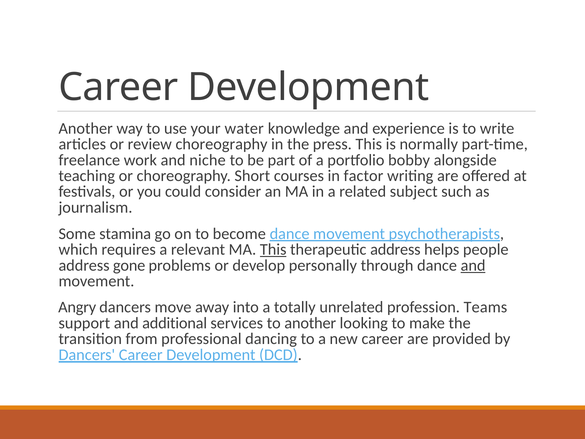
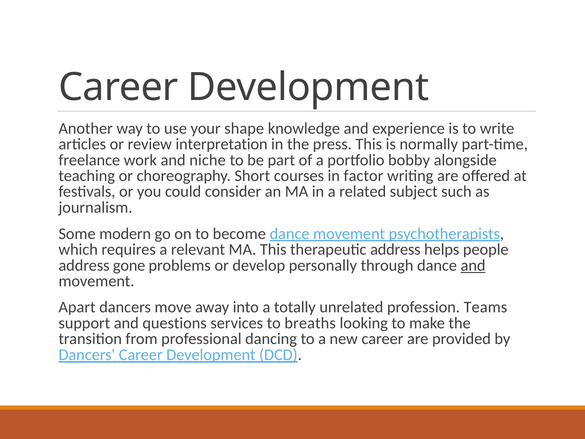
water: water -> shape
review choreography: choreography -> interpretation
stamina: stamina -> modern
This at (273, 249) underline: present -> none
Angry: Angry -> Apart
additional: additional -> questions
to another: another -> breaths
